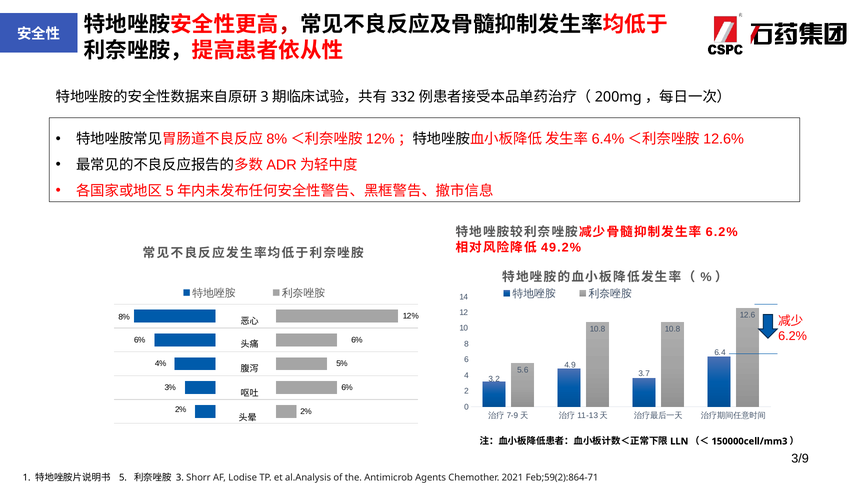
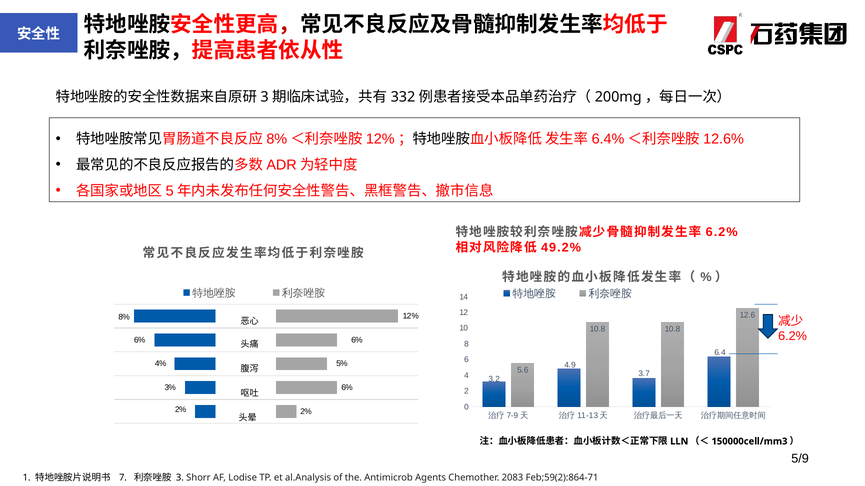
3/9: 3/9 -> 5/9
5: 5 -> 7
2021: 2021 -> 2083
